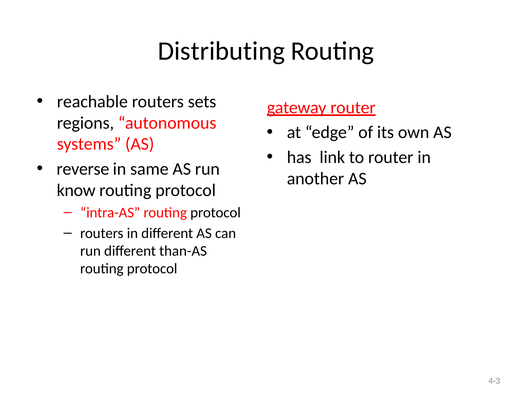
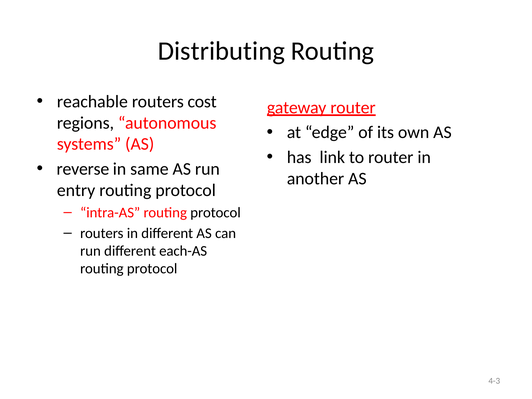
sets: sets -> cost
know: know -> entry
than-AS: than-AS -> each-AS
